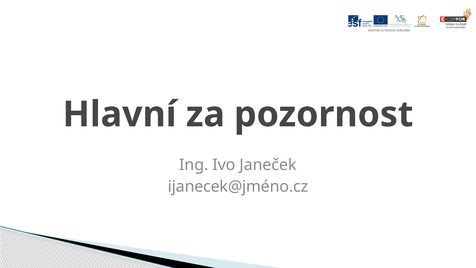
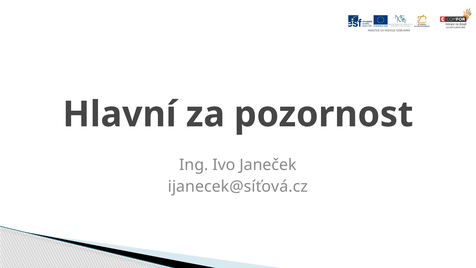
ijanecek@jméno.cz: ijanecek@jméno.cz -> ijanecek@síťová.cz
